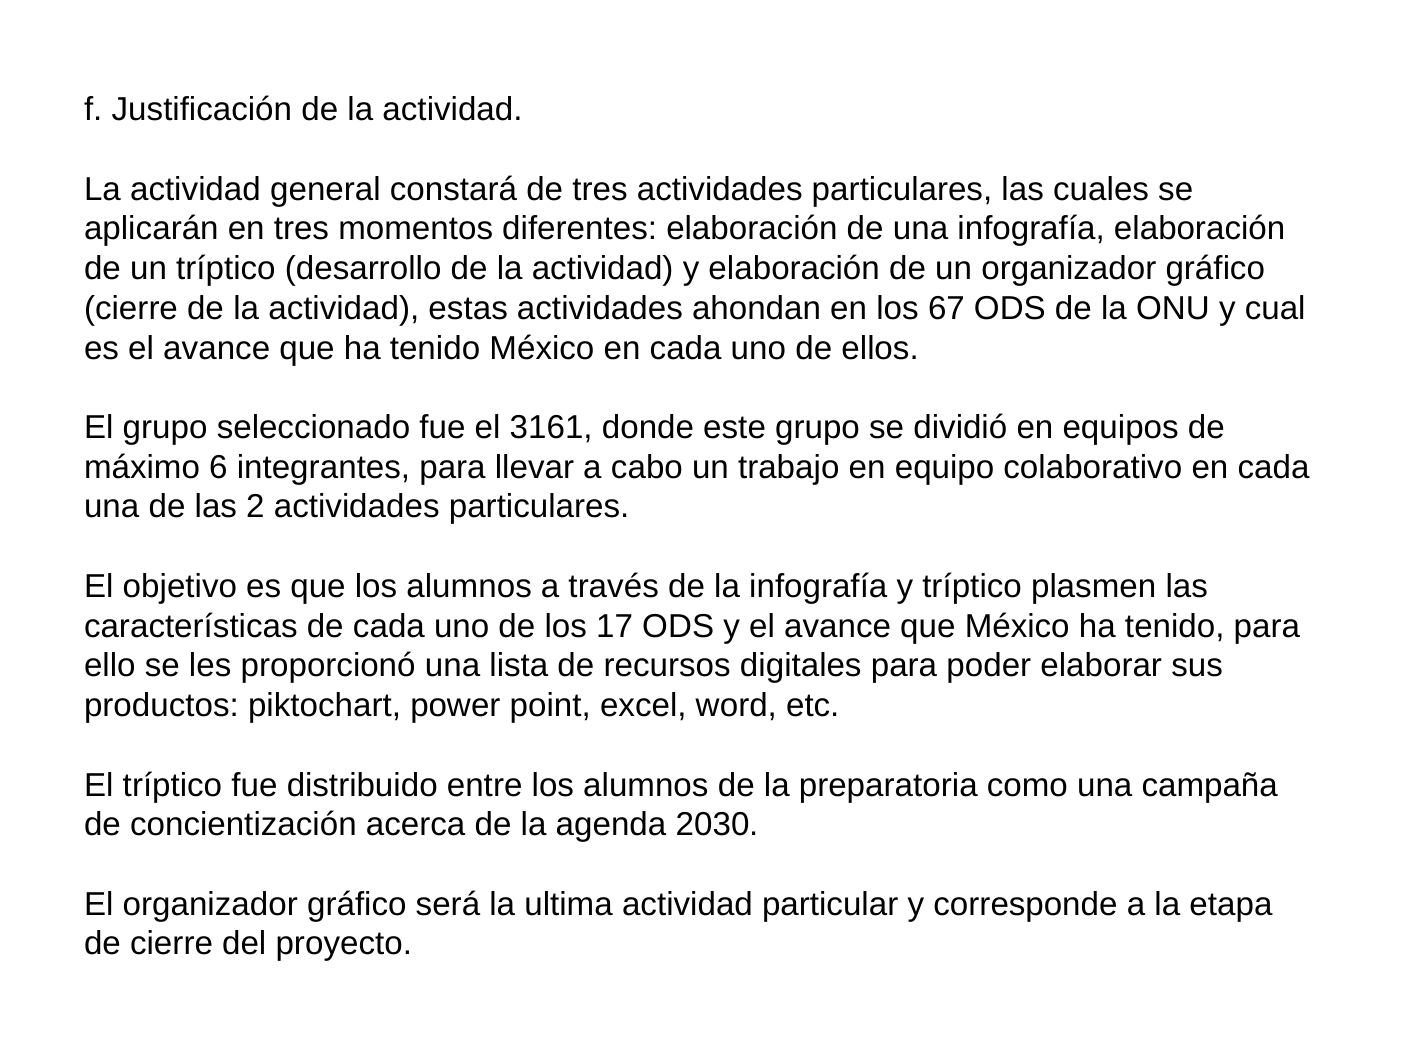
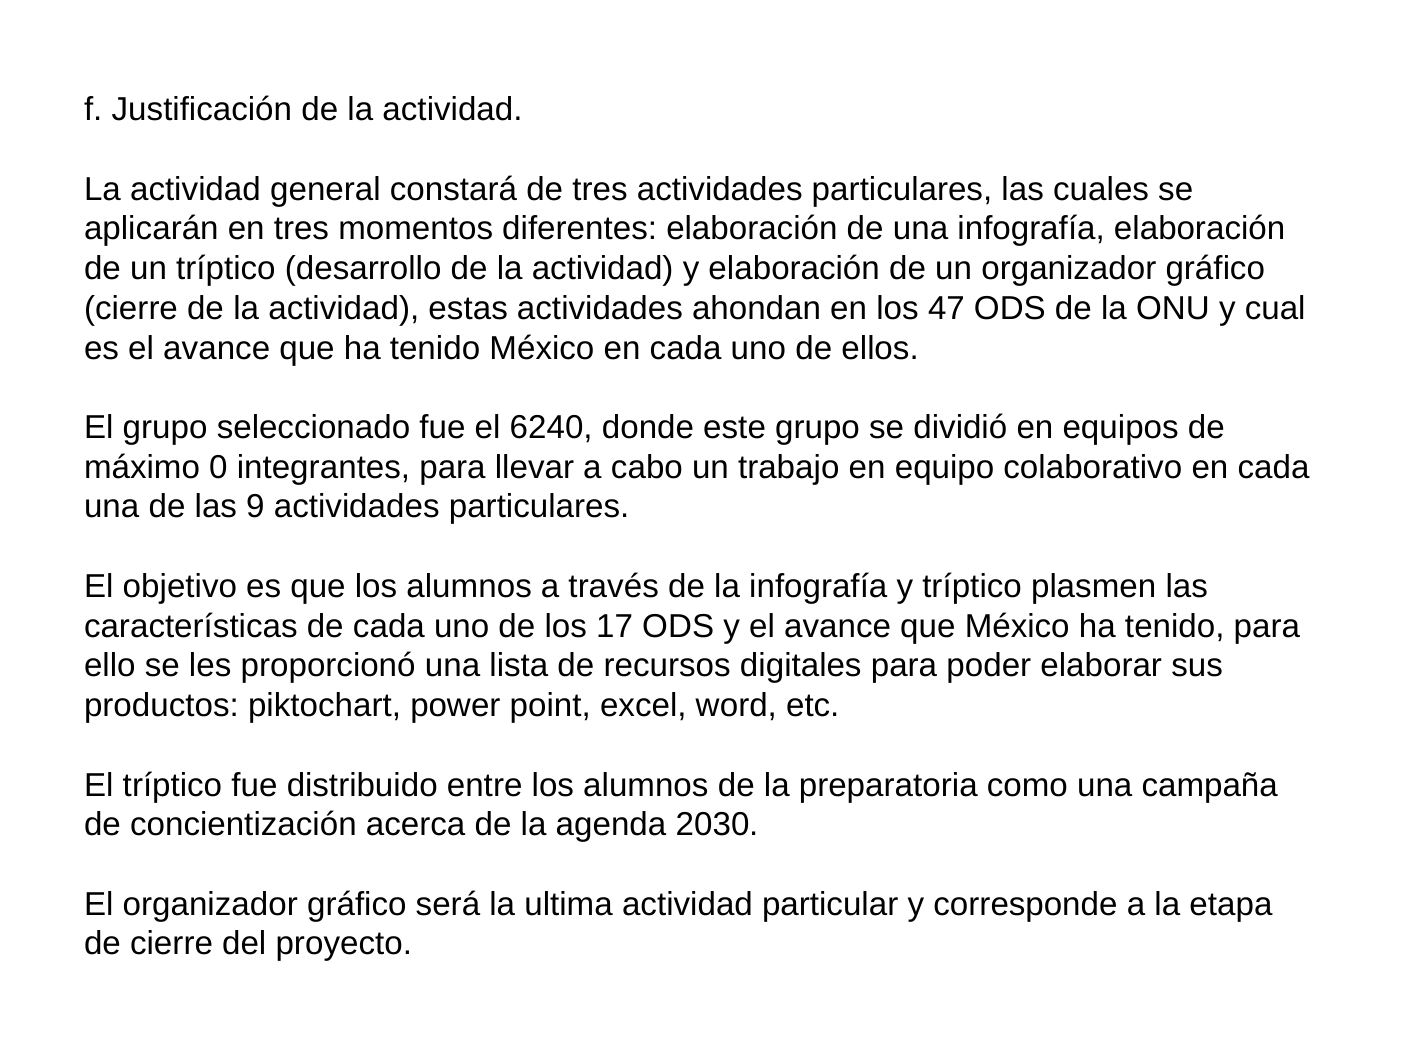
67: 67 -> 47
3161: 3161 -> 6240
6: 6 -> 0
2: 2 -> 9
